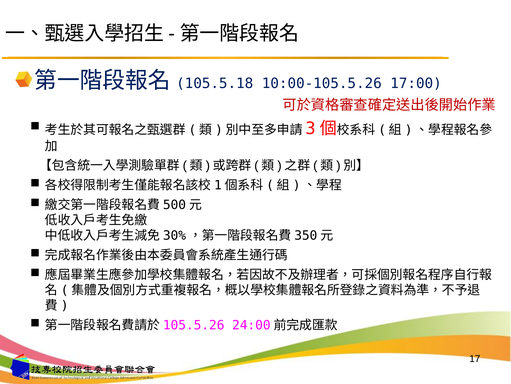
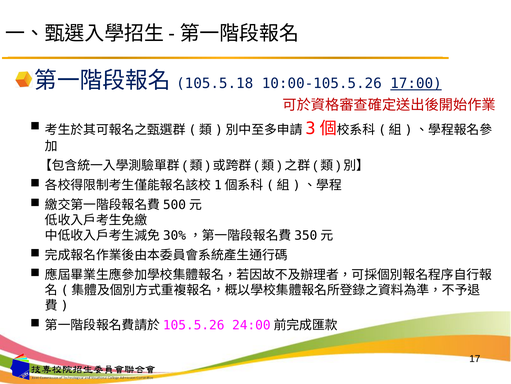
17:00 underline: none -> present
